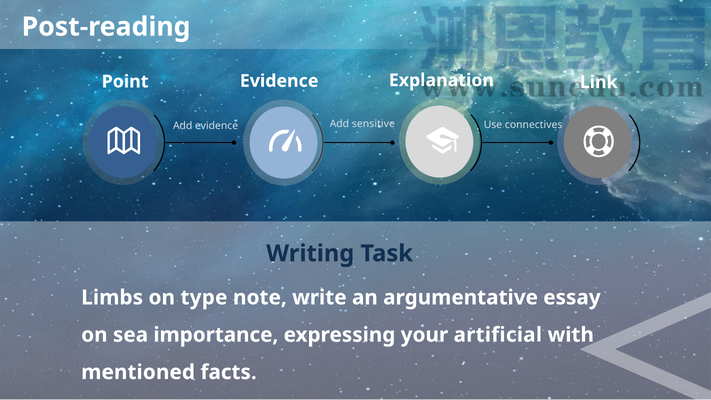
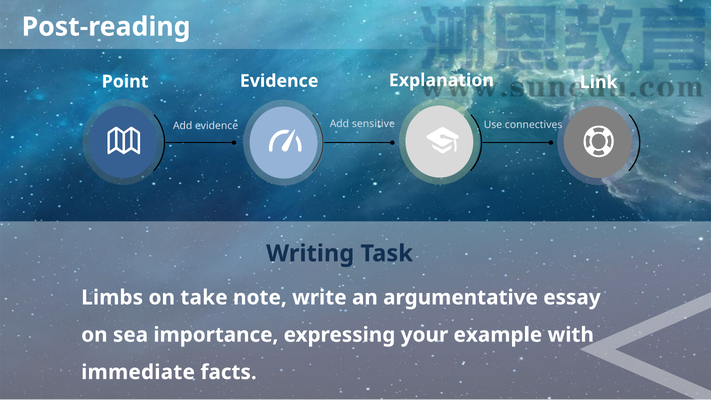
type: type -> take
artificial: artificial -> example
mentioned: mentioned -> immediate
